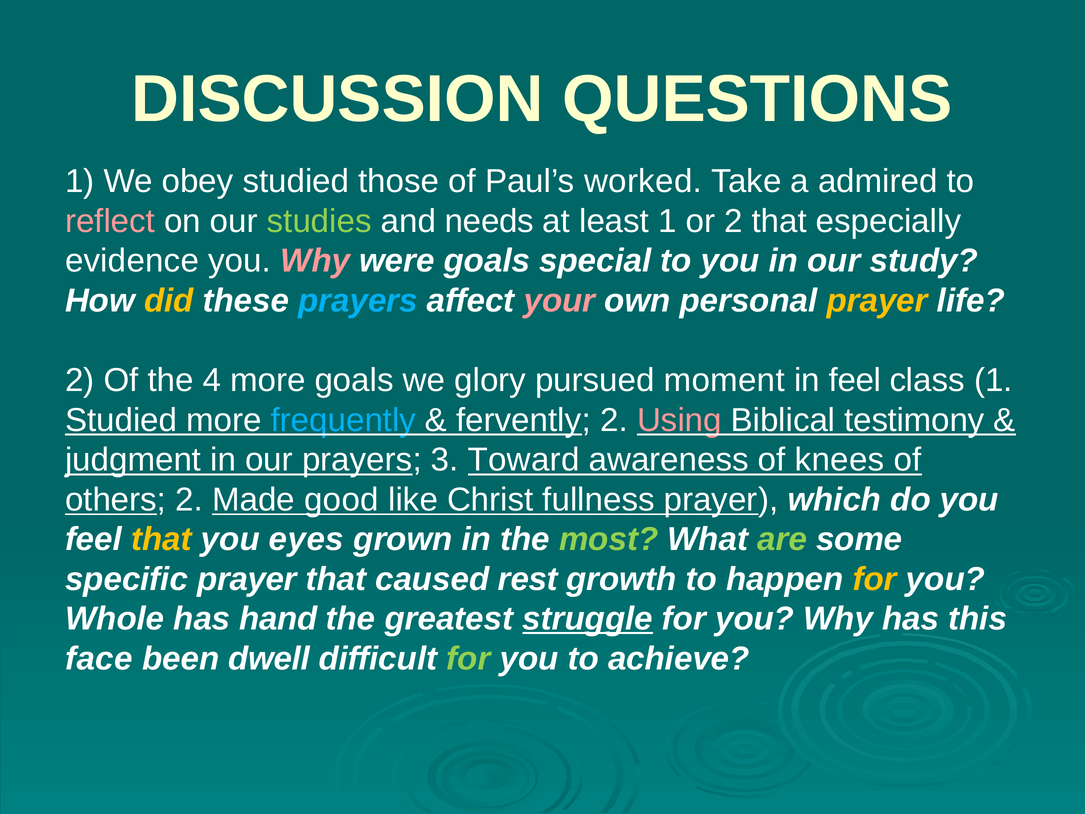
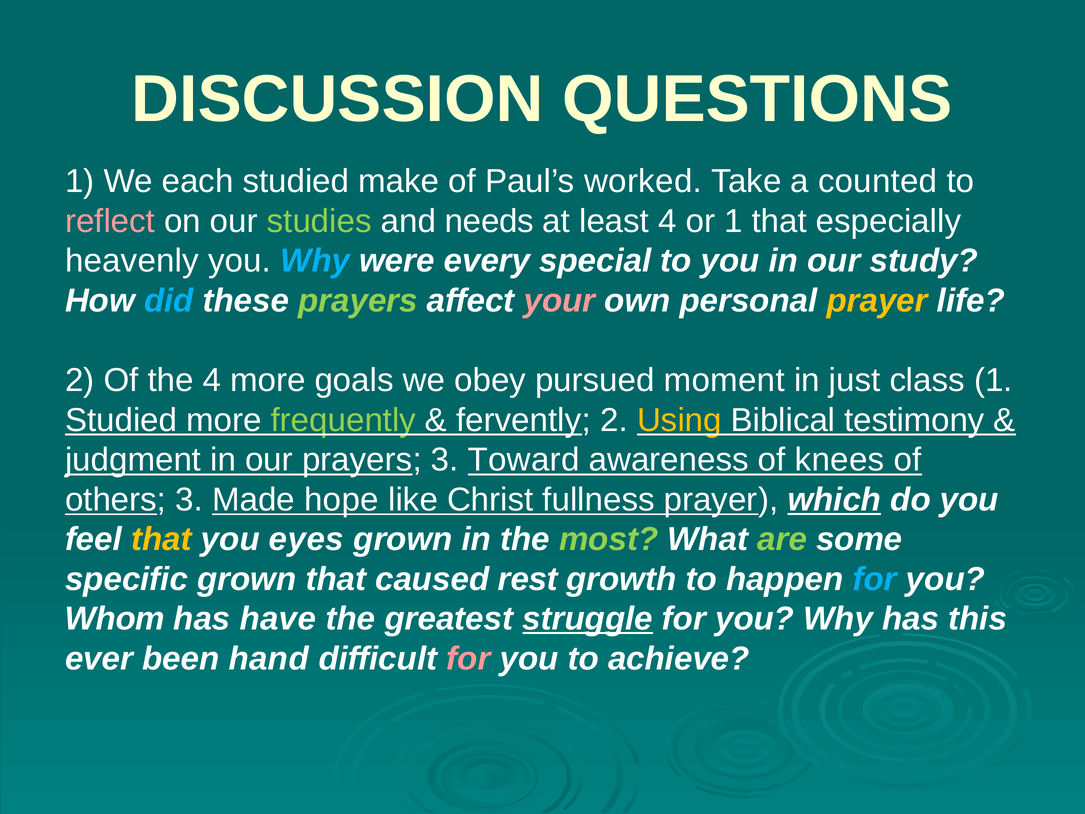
obey: obey -> each
those: those -> make
admired: admired -> counted
least 1: 1 -> 4
or 2: 2 -> 1
evidence: evidence -> heavenly
Why at (315, 261) colour: pink -> light blue
were goals: goals -> every
did colour: yellow -> light blue
prayers at (358, 301) colour: light blue -> light green
glory: glory -> obey
in feel: feel -> just
frequently colour: light blue -> light green
Using colour: pink -> yellow
others 2: 2 -> 3
good: good -> hope
which underline: none -> present
specific prayer: prayer -> grown
for at (875, 579) colour: yellow -> light blue
Whole: Whole -> Whom
hand: hand -> have
face: face -> ever
dwell: dwell -> hand
for at (468, 659) colour: light green -> pink
